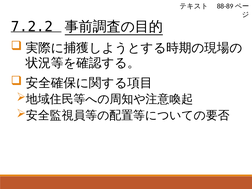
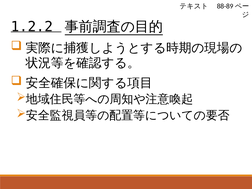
7.2.2: 7.2.2 -> 1.2.2
